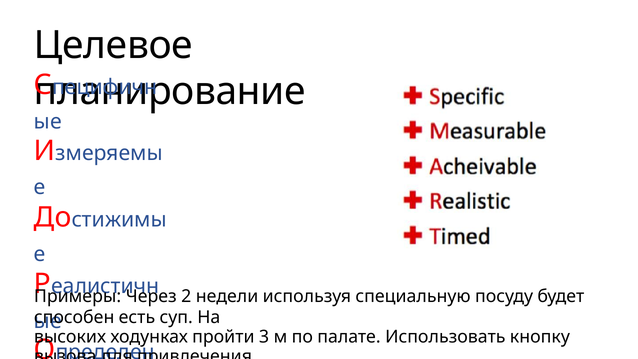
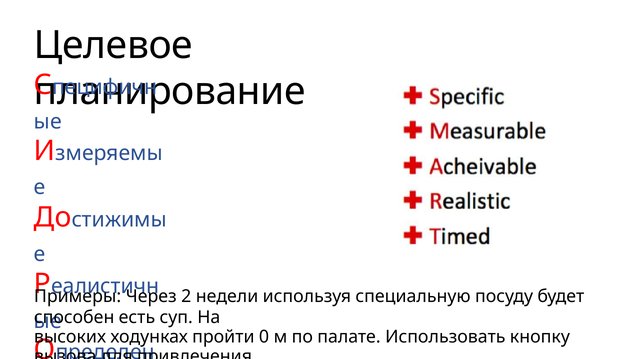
3: 3 -> 0
